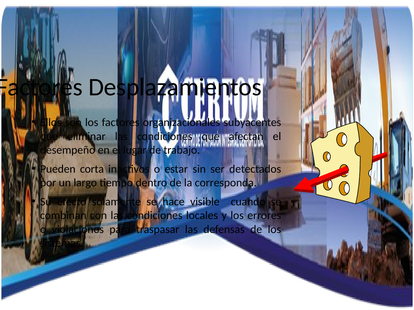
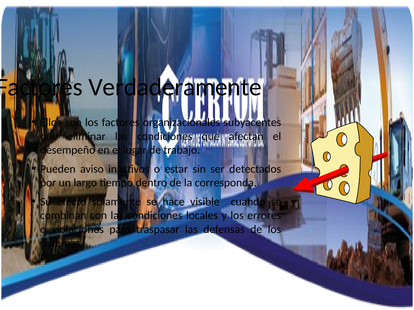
Desplazamientos: Desplazamientos -> Verdaderamente
corta: corta -> aviso
